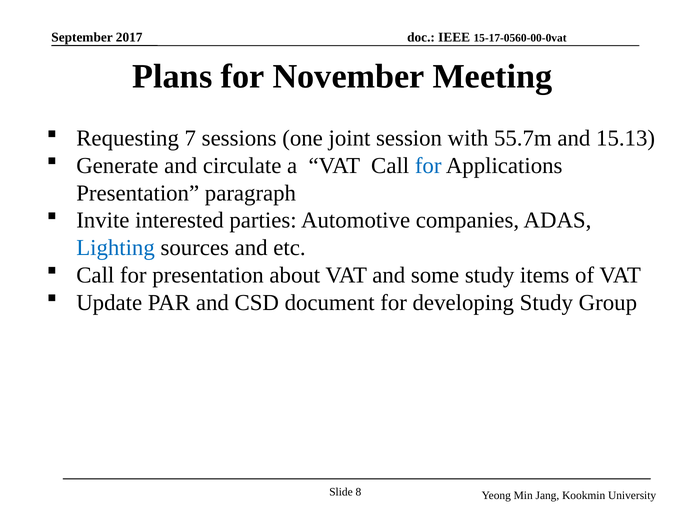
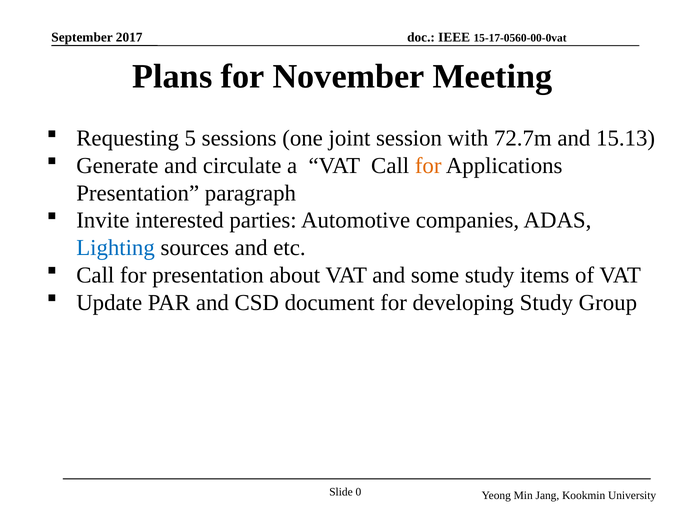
7: 7 -> 5
55.7m: 55.7m -> 72.7m
for at (428, 166) colour: blue -> orange
8: 8 -> 0
